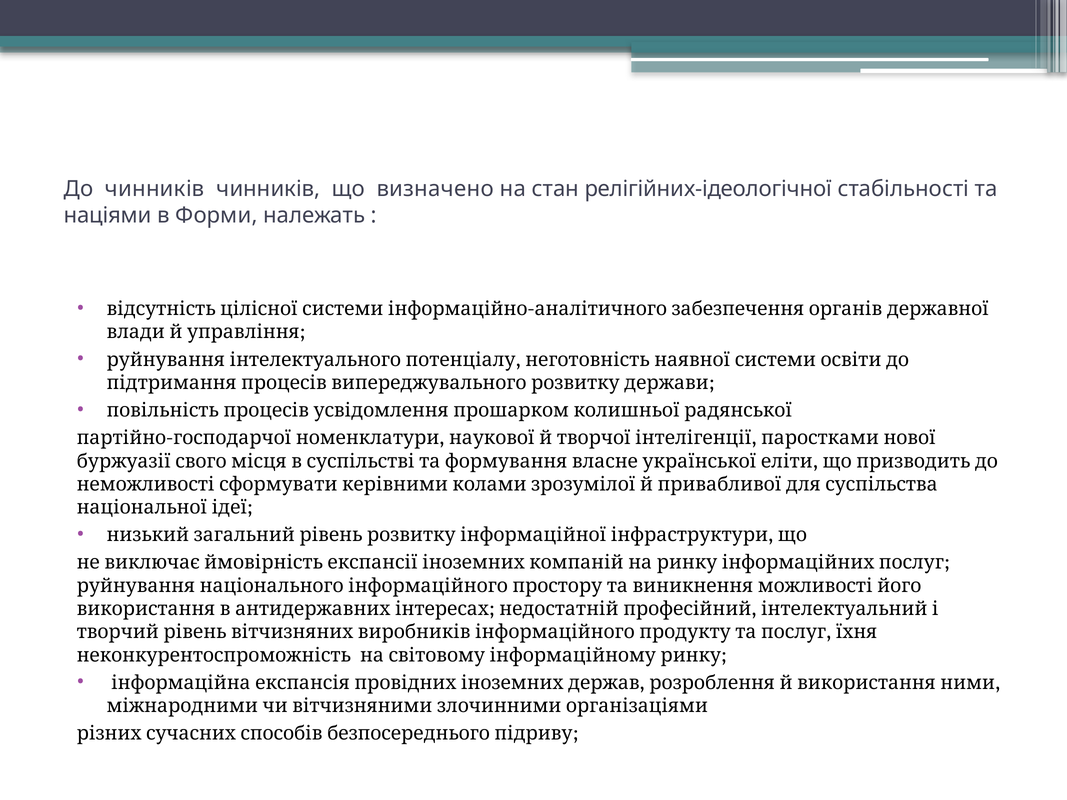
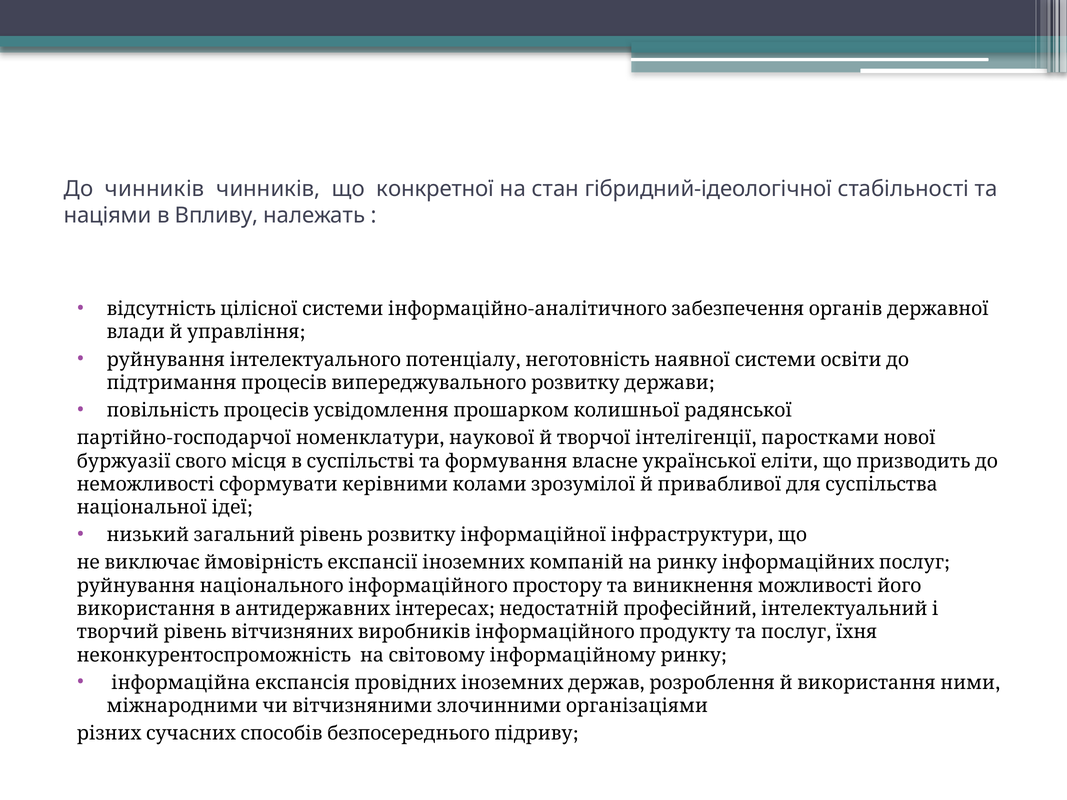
визначено: визначено -> конкретної
релігійних-ідеологічної: релігійних-ідеологічної -> гібридний-ідеологічної
Форми: Форми -> Впливу
